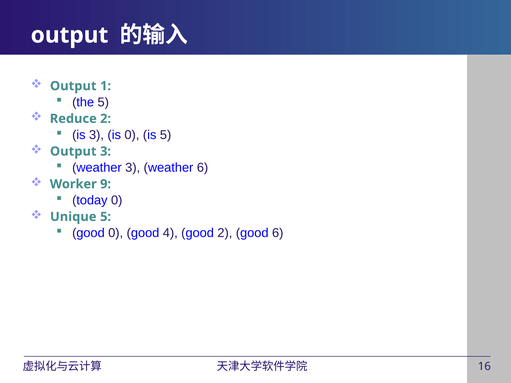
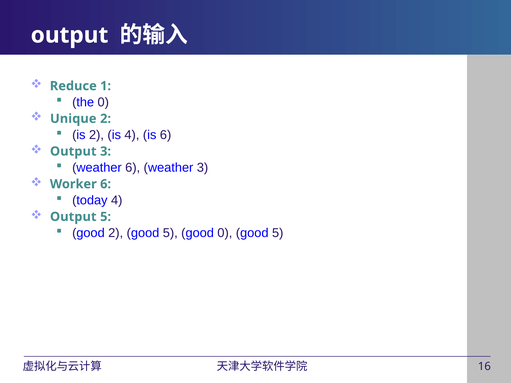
Output at (73, 86): Output -> Reduce
the 5: 5 -> 0
Reduce: Reduce -> Unique
is 3: 3 -> 2
is 0: 0 -> 4
is 5: 5 -> 6
weather 3: 3 -> 6
weather 6: 6 -> 3
Worker 9: 9 -> 6
today 0: 0 -> 4
Unique at (73, 217): Unique -> Output
good 0: 0 -> 2
4 at (170, 233): 4 -> 5
good 2: 2 -> 0
6 at (278, 233): 6 -> 5
